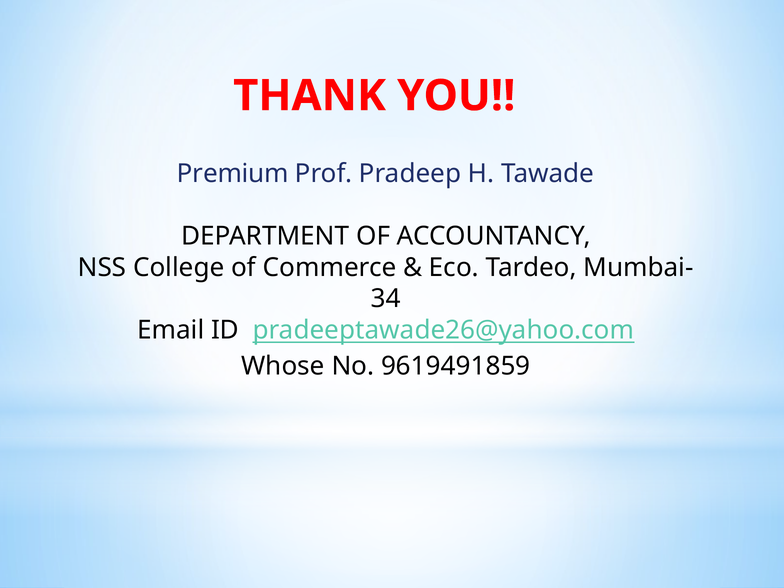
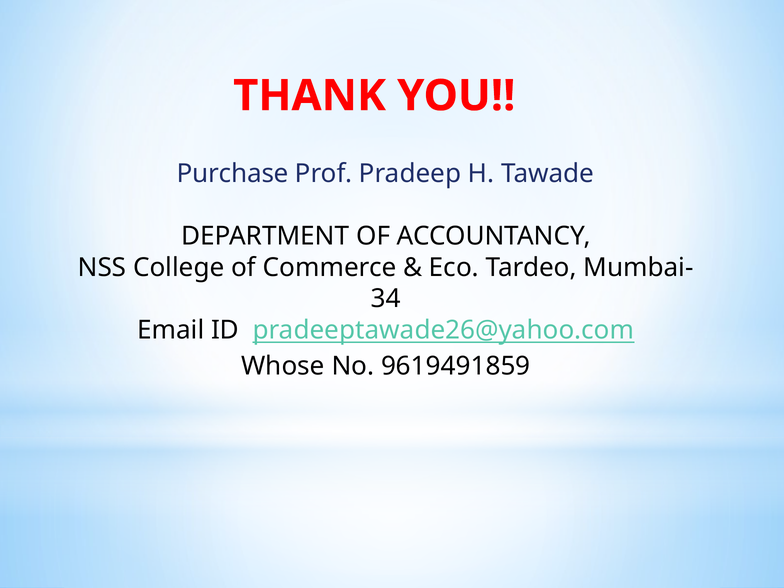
Premium: Premium -> Purchase
